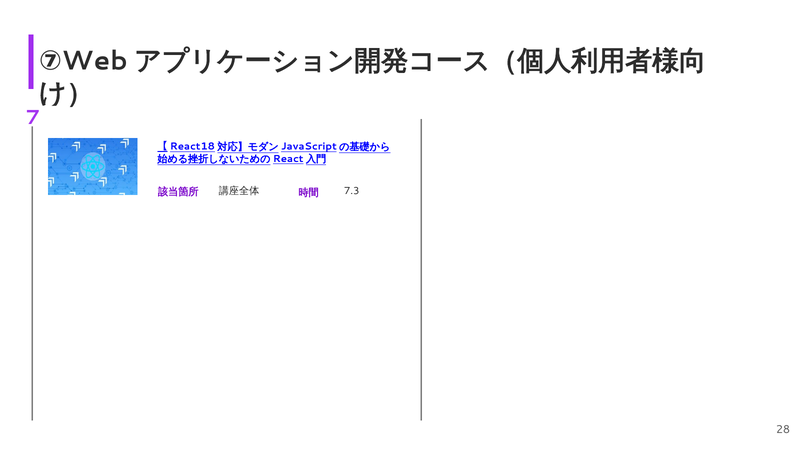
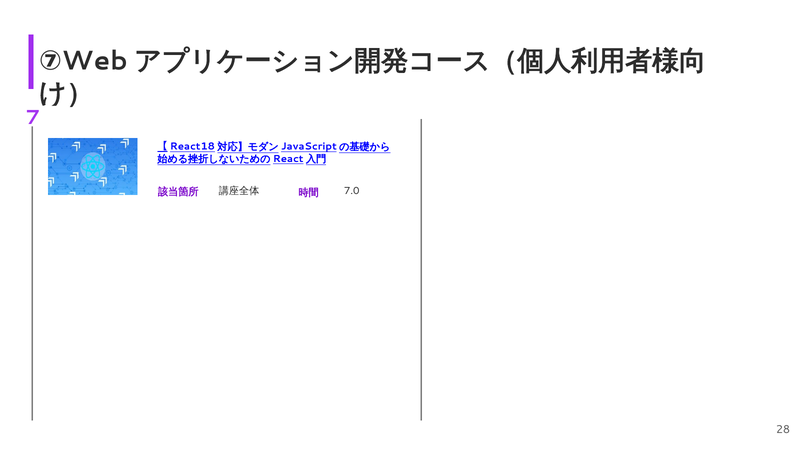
7.3: 7.3 -> 7.0
